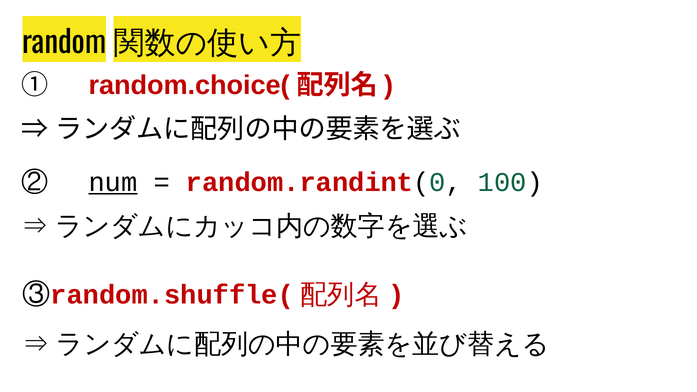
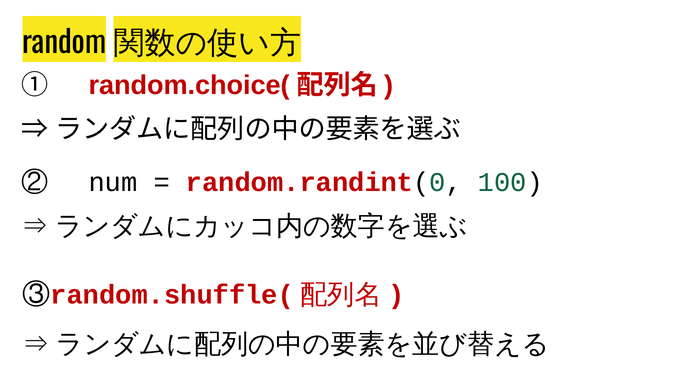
num underline: present -> none
